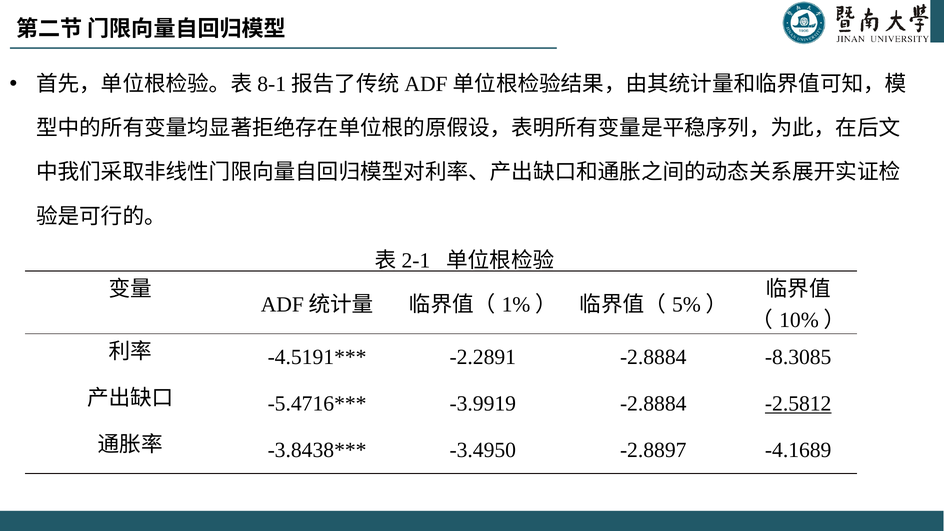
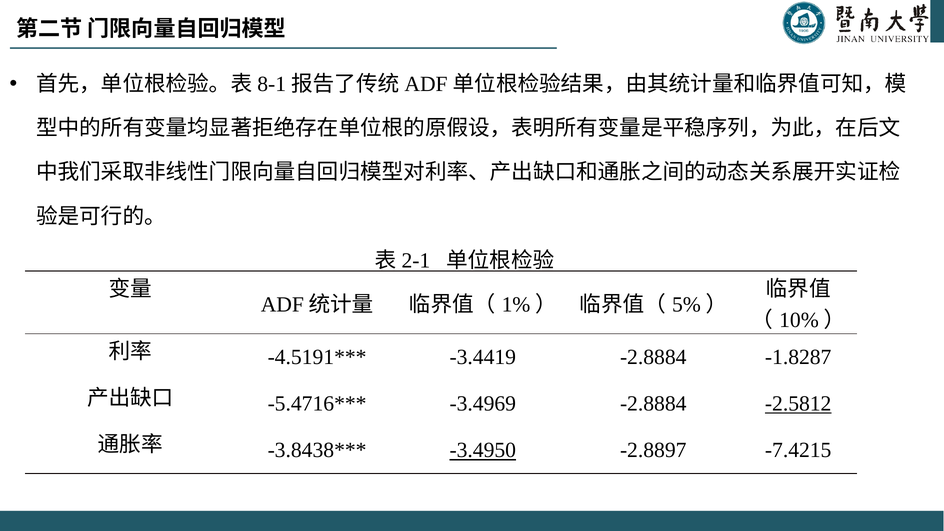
-2.2891: -2.2891 -> -3.4419
-8.3085: -8.3085 -> -1.8287
-3.9919: -3.9919 -> -3.4969
-3.4950 underline: none -> present
-4.1689: -4.1689 -> -7.4215
